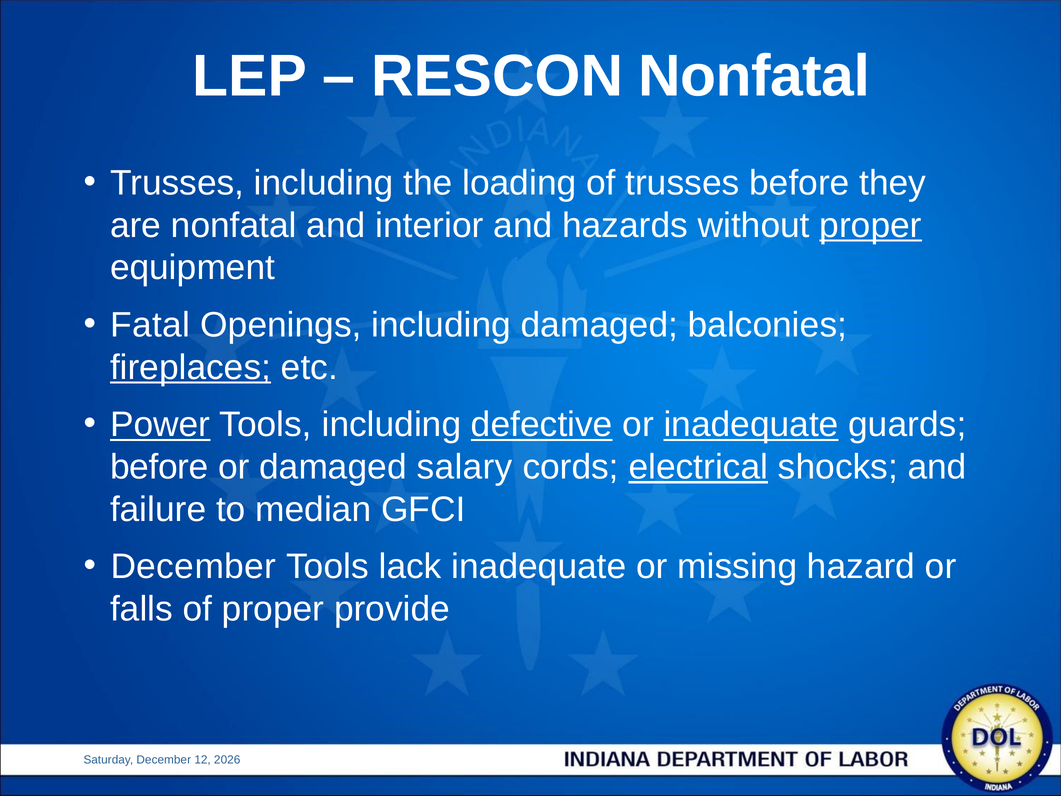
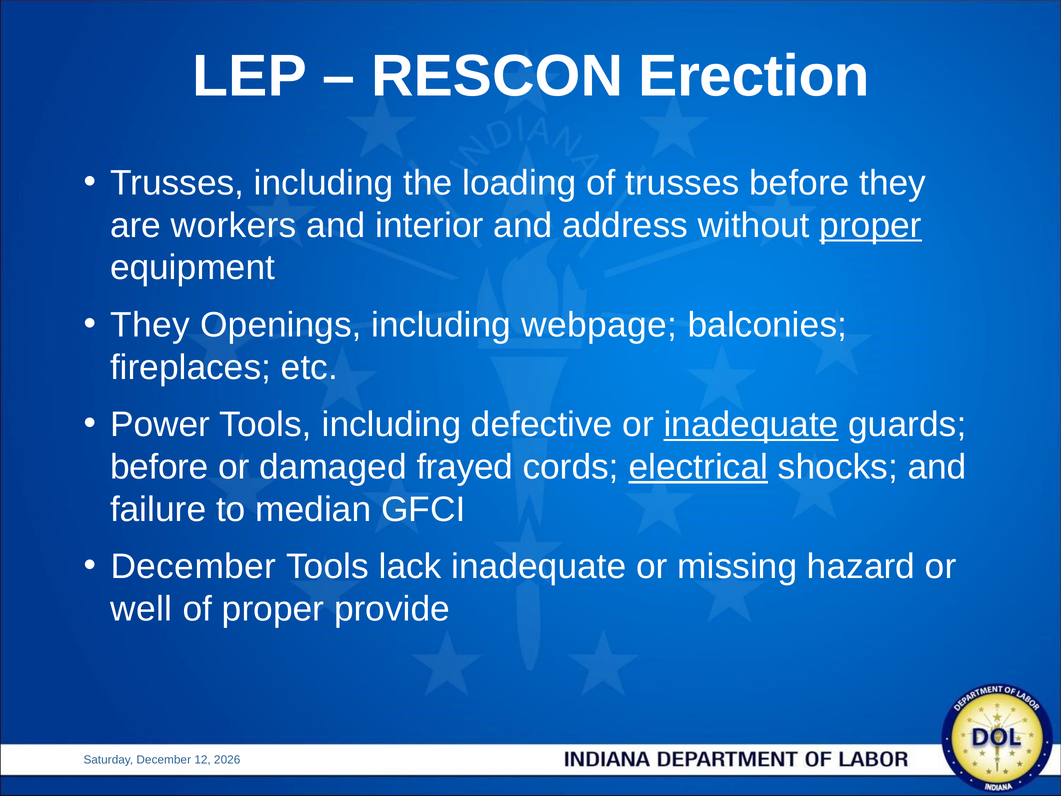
RESCON Nonfatal: Nonfatal -> Erection
are nonfatal: nonfatal -> workers
hazards: hazards -> address
Fatal at (150, 325): Fatal -> They
including damaged: damaged -> webpage
fireplaces underline: present -> none
Power underline: present -> none
defective underline: present -> none
salary: salary -> frayed
falls: falls -> well
